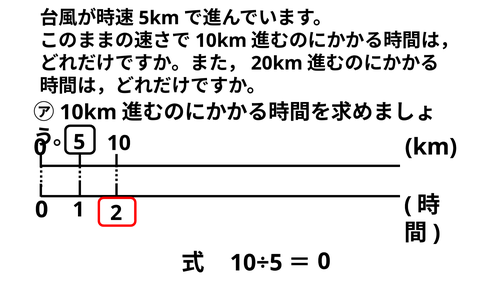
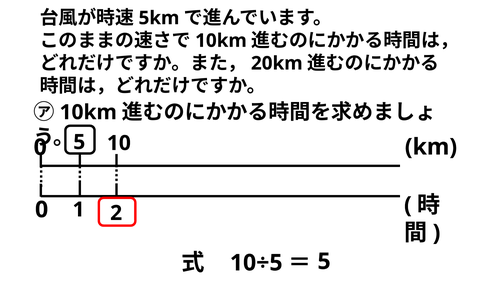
0 at (324, 261): 0 -> 5
